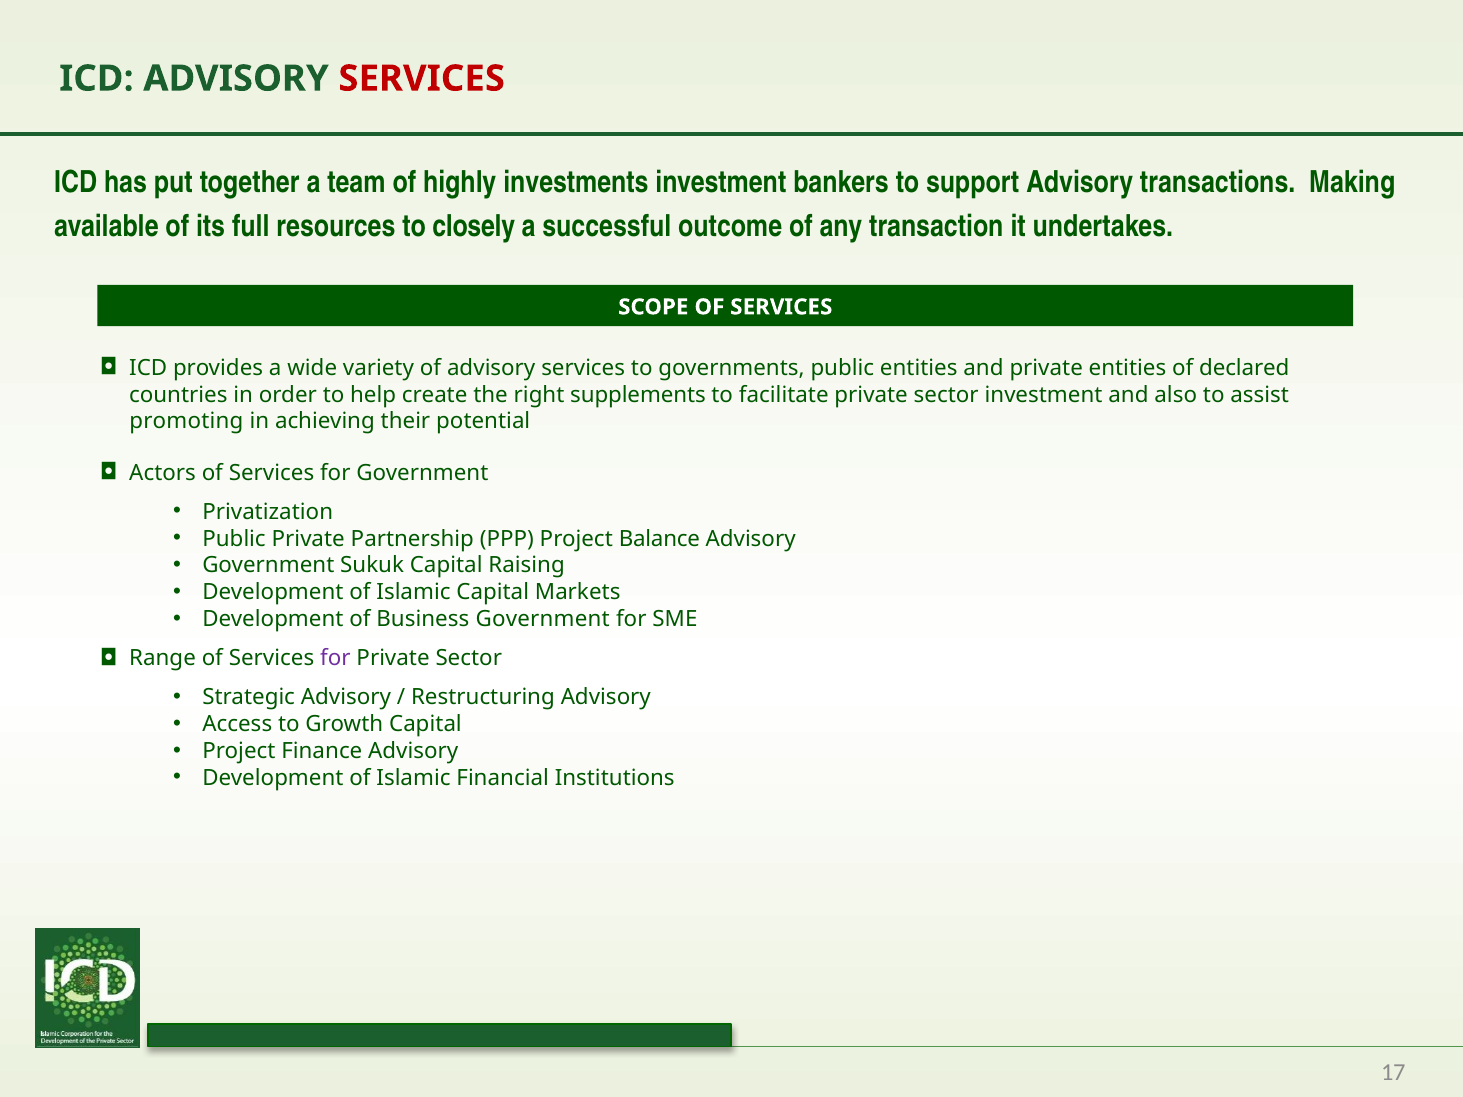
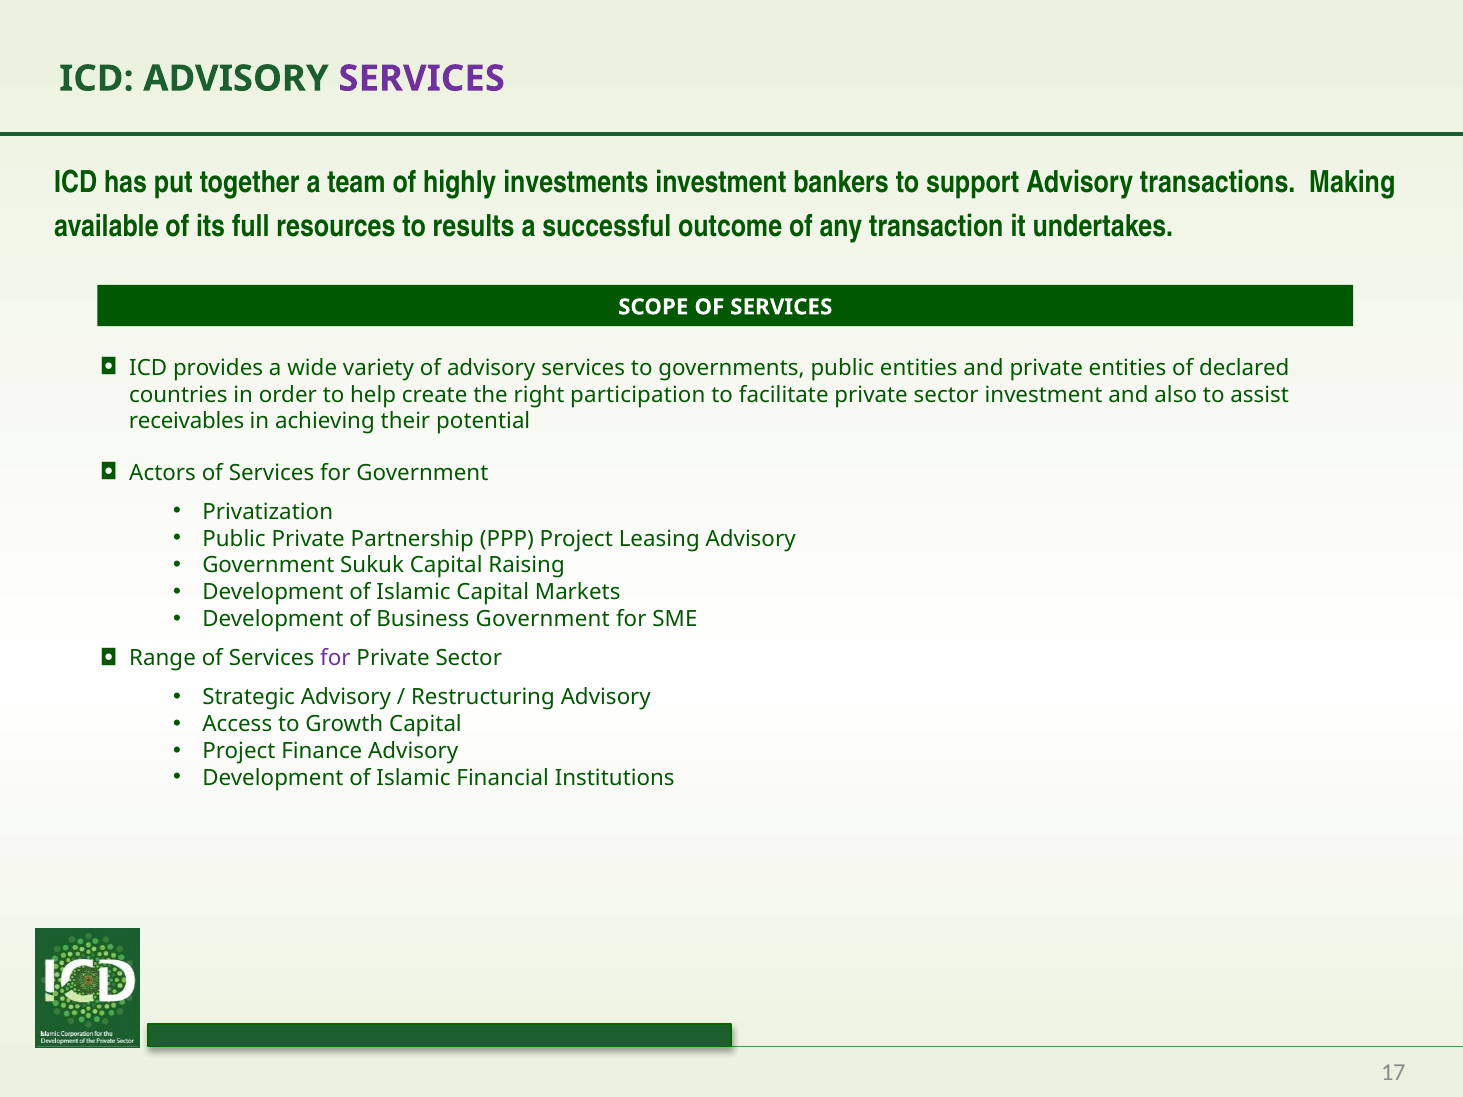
SERVICES at (422, 79) colour: red -> purple
closely: closely -> results
supplements: supplements -> participation
promoting: promoting -> receivables
Balance: Balance -> Leasing
